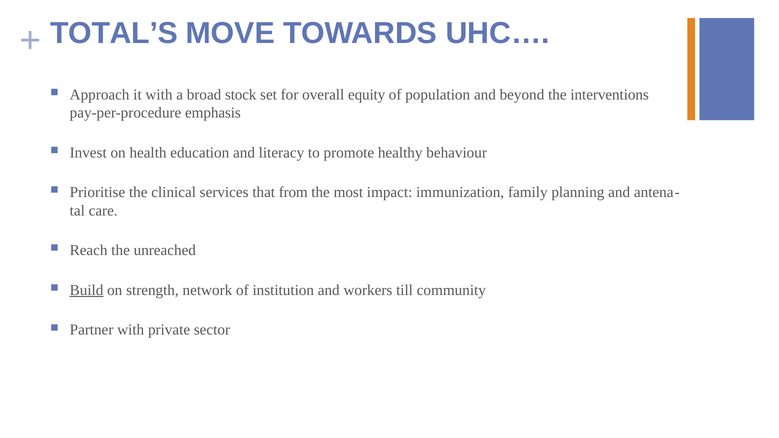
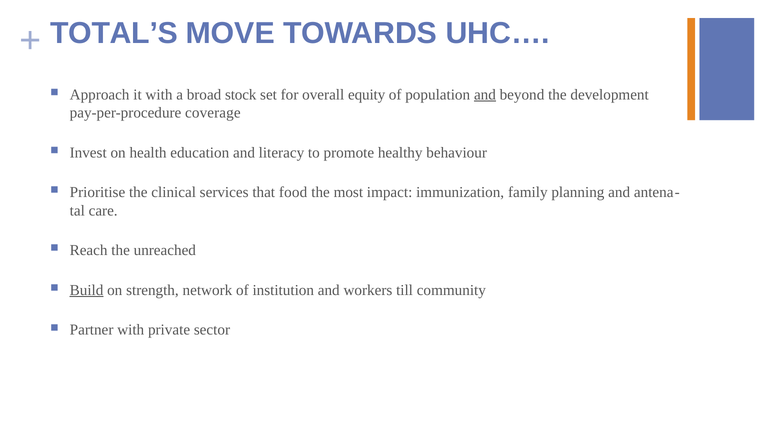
and at (485, 95) underline: none -> present
interventions: interventions -> development
emphasis: emphasis -> coverage
from: from -> food
